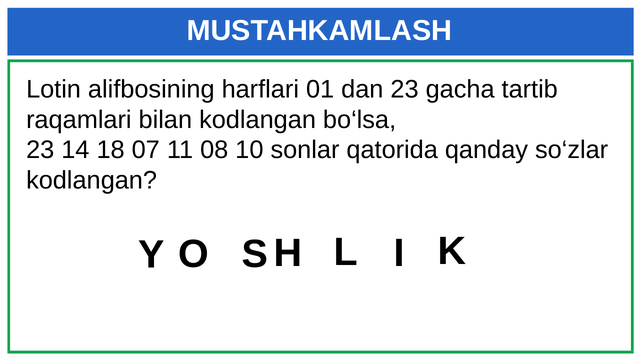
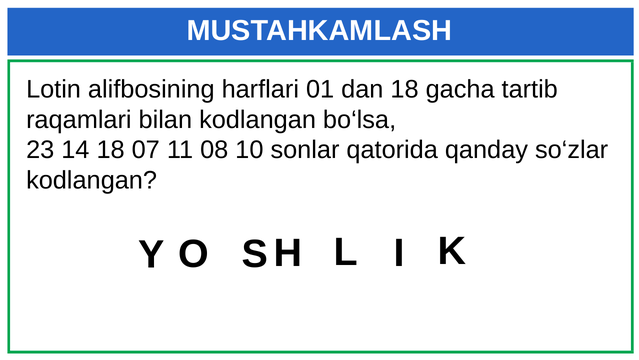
dan 23: 23 -> 18
